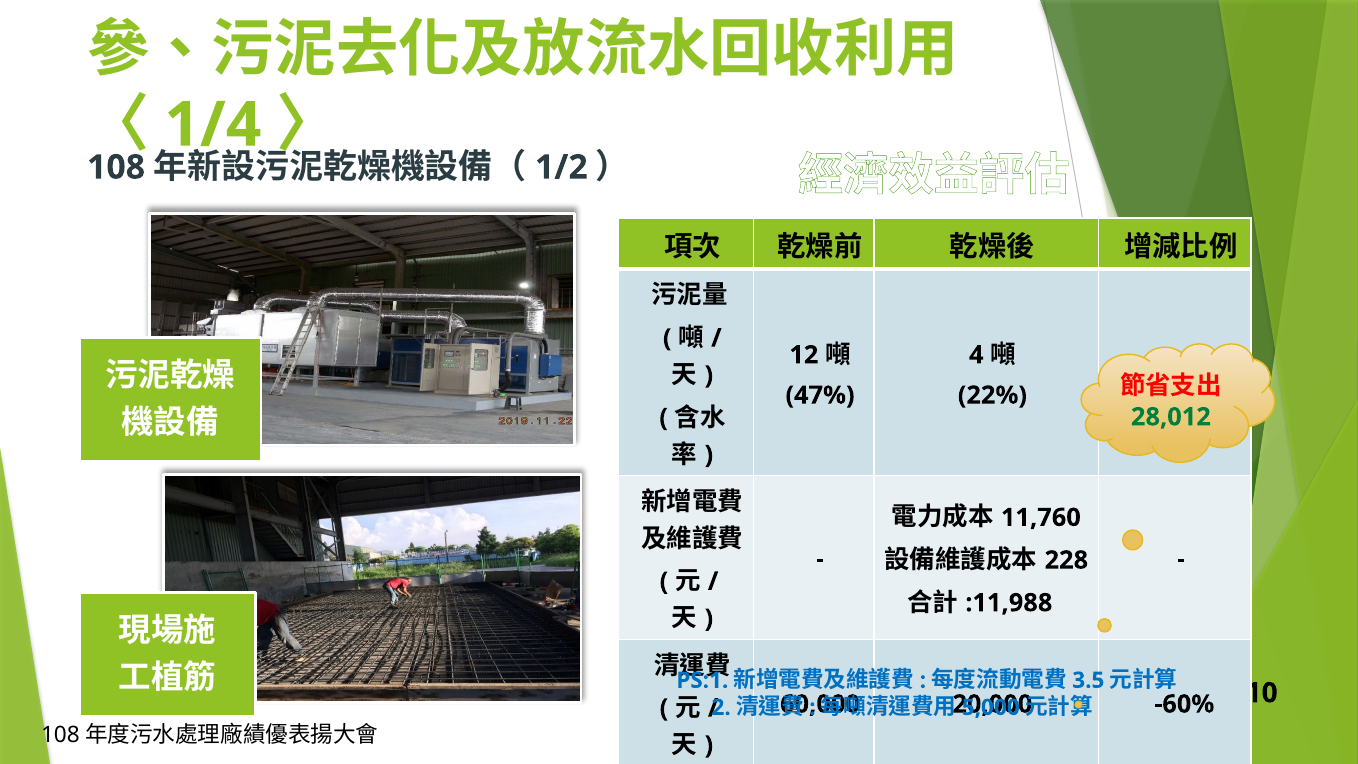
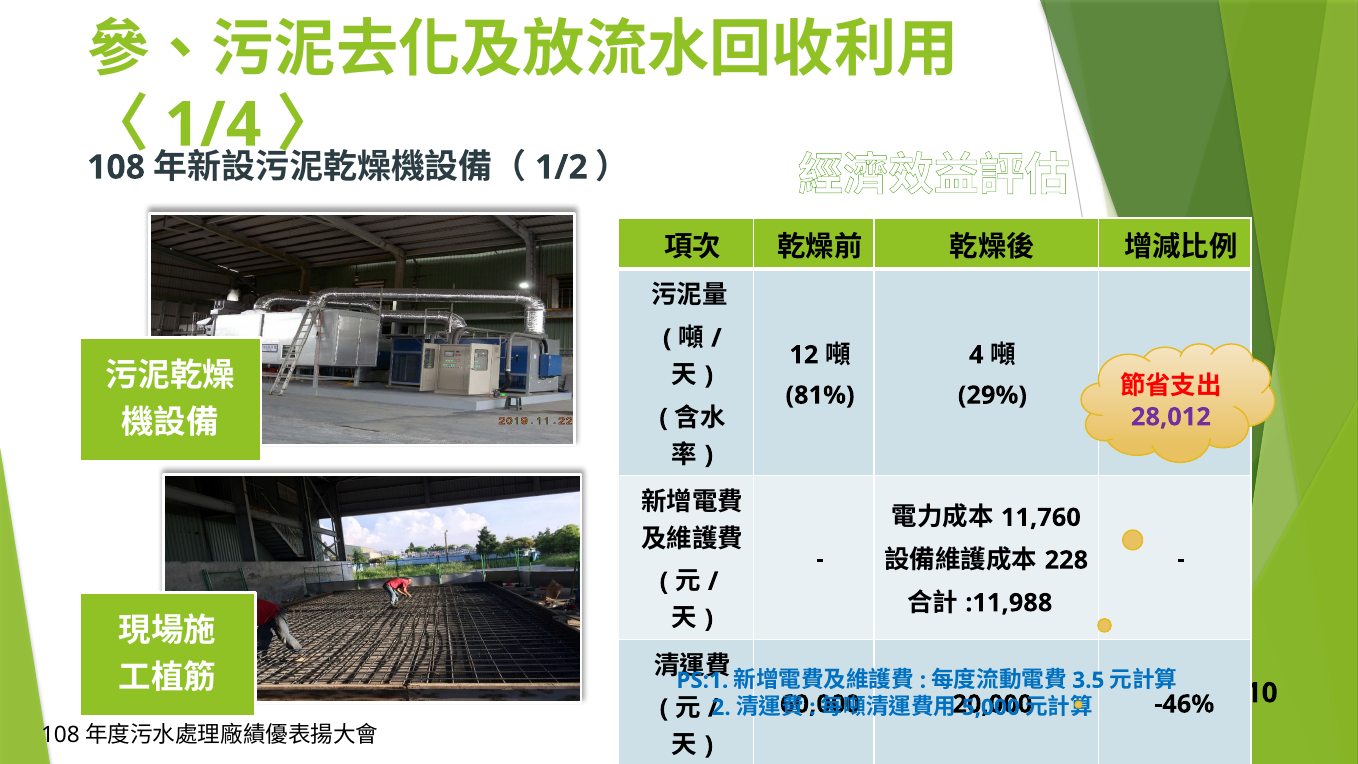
47%: 47% -> 81%
22%: 22% -> 29%
28,012 colour: green -> purple
-60%: -60% -> -46%
